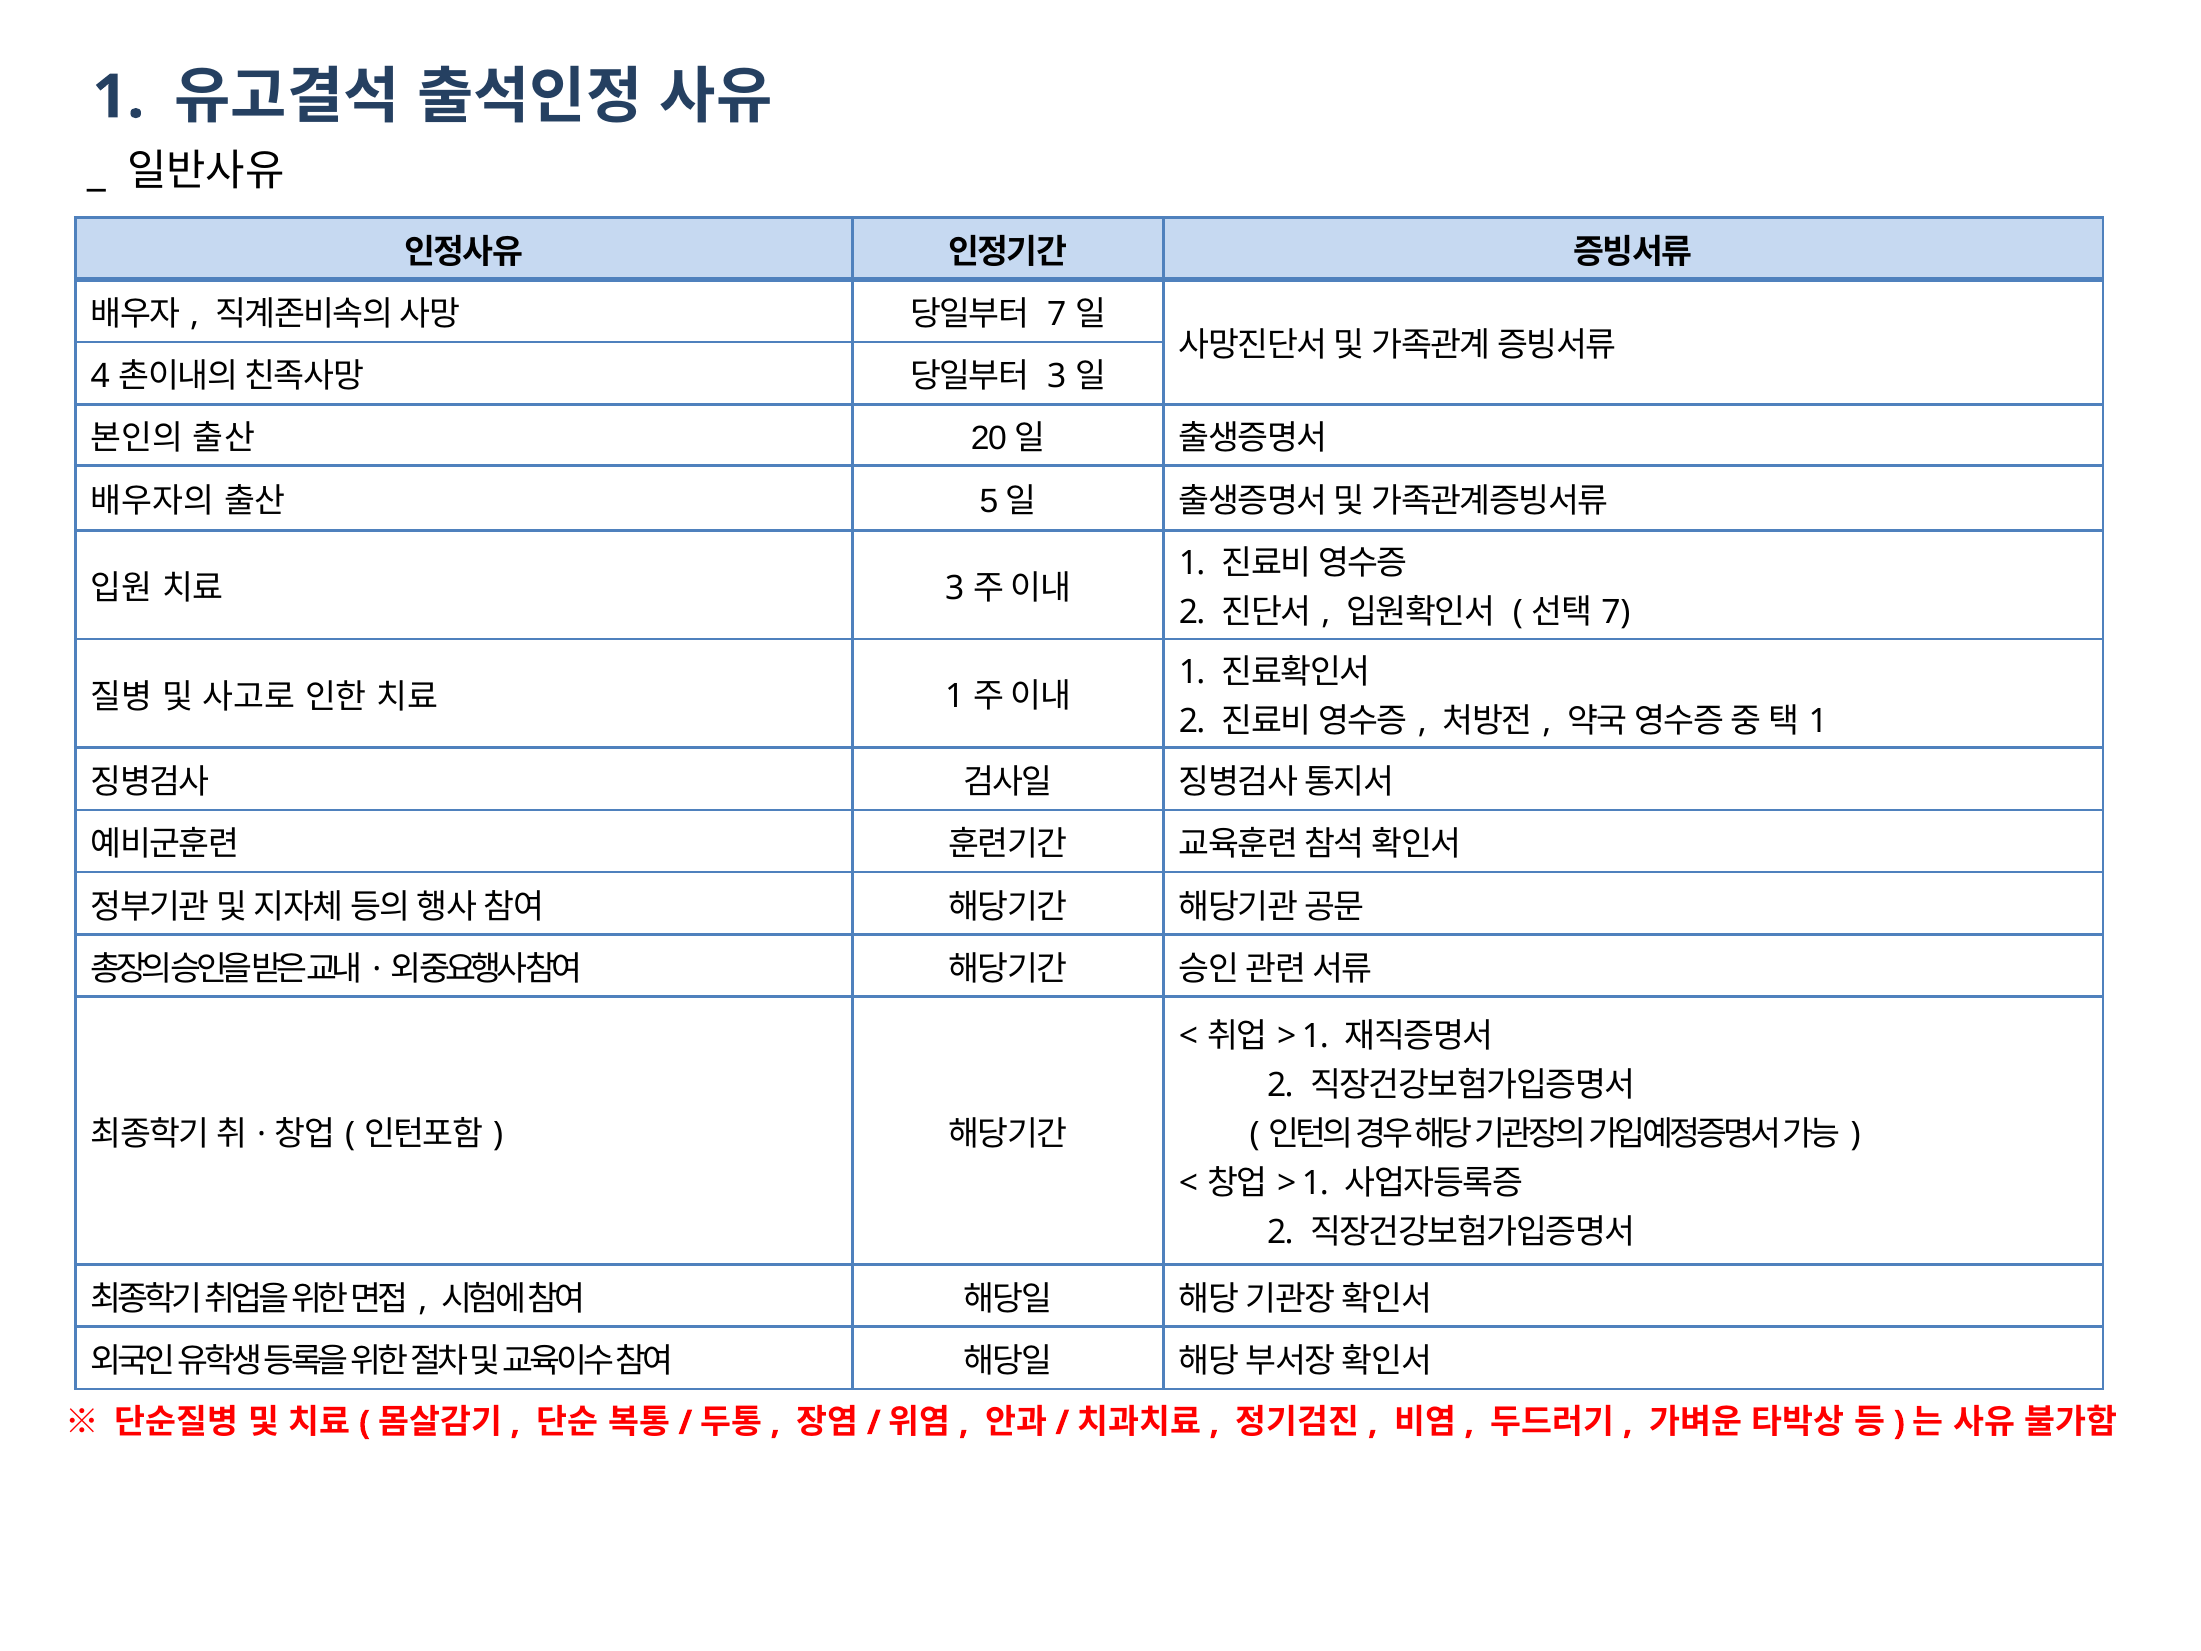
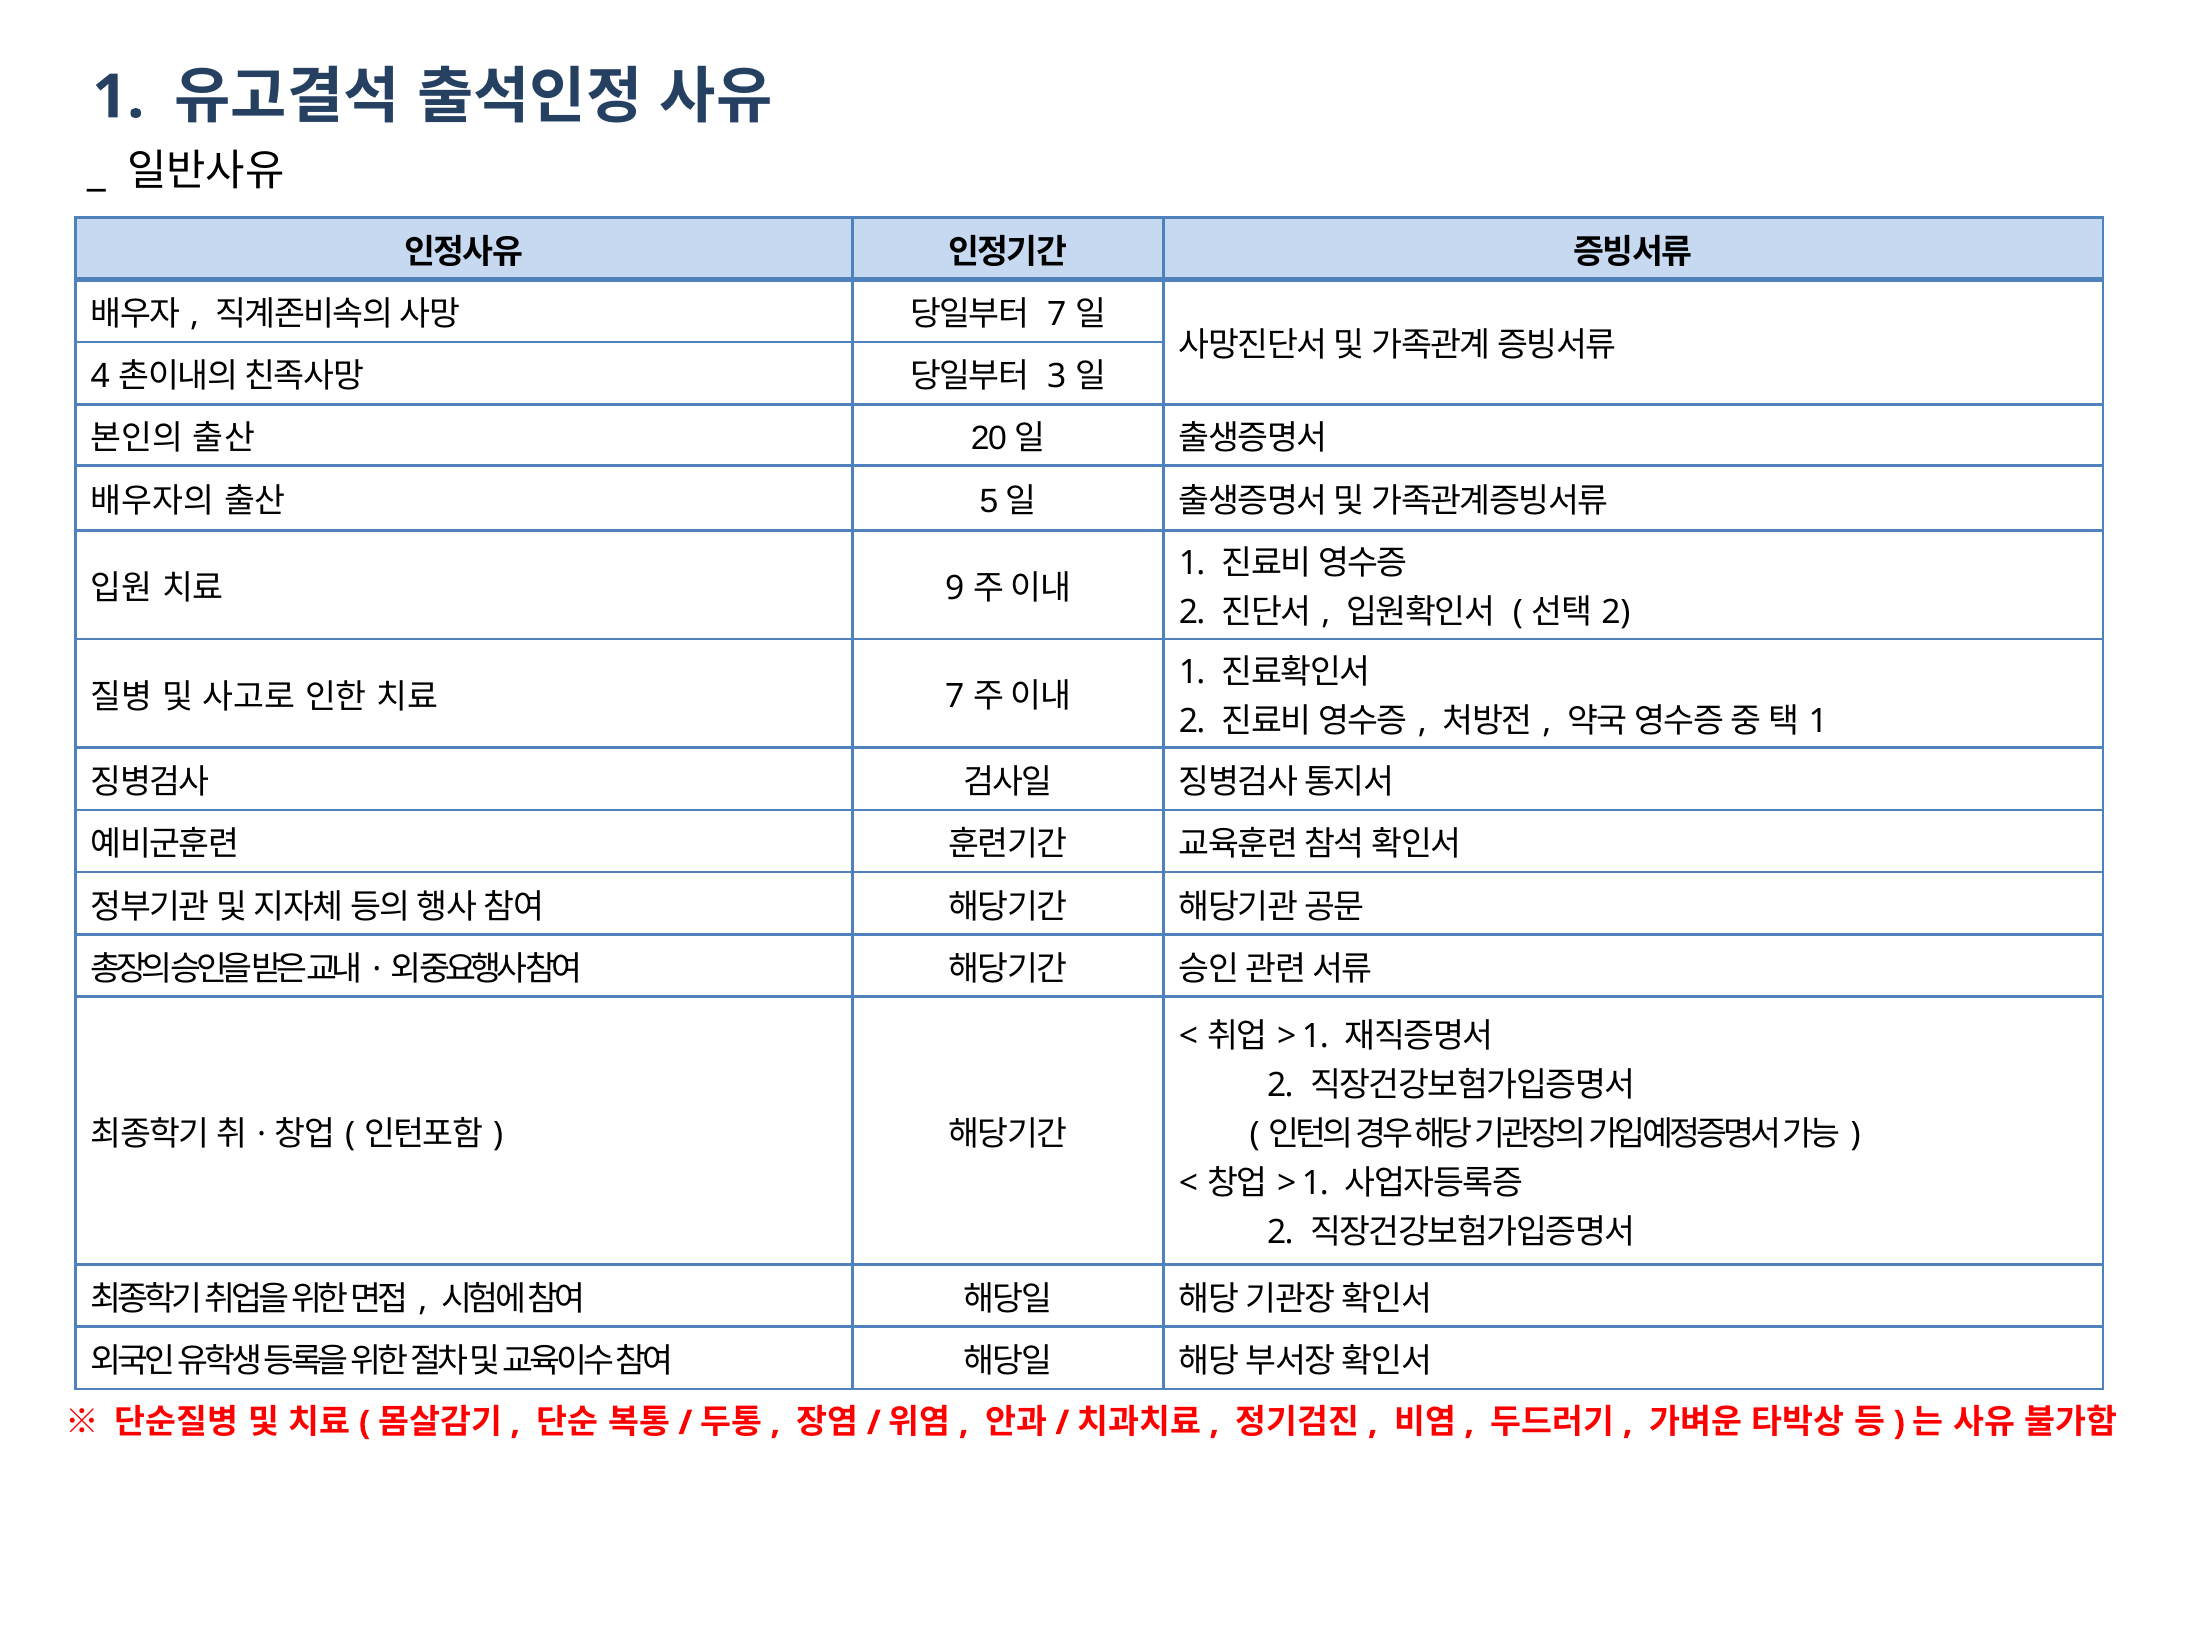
3 at (955, 588): 3 -> 9
7 at (1616, 613): 7 -> 2
1 at (955, 697): 1 -> 7
